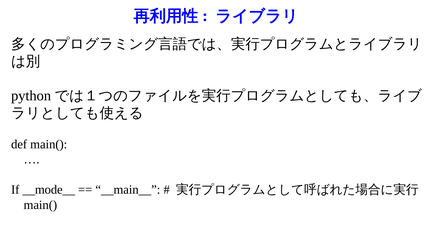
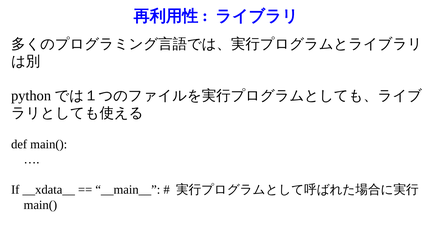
__mode__: __mode__ -> __xdata__
